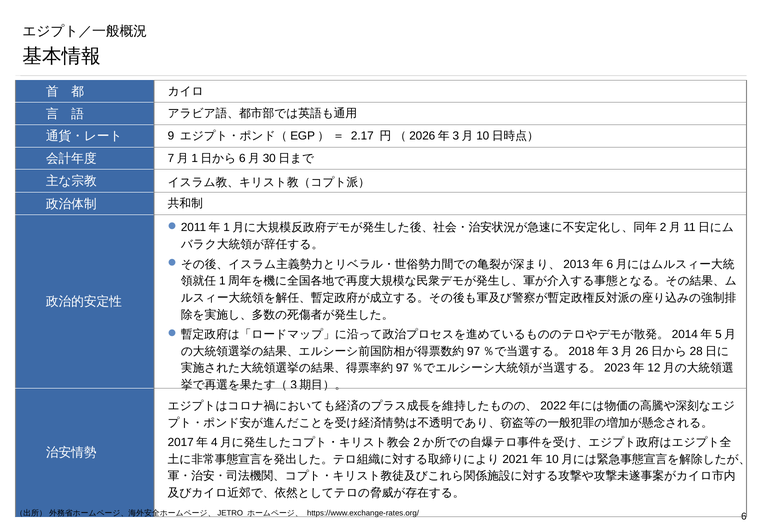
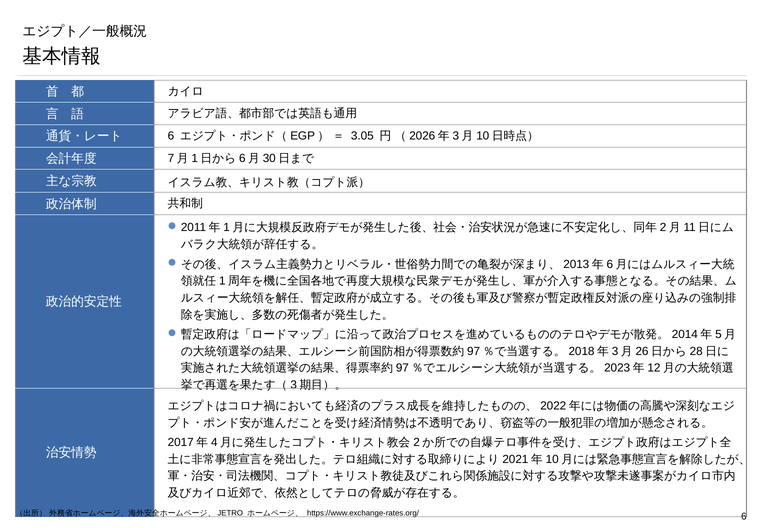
9 at (171, 136): 9 -> 6
2.17: 2.17 -> 3.05
